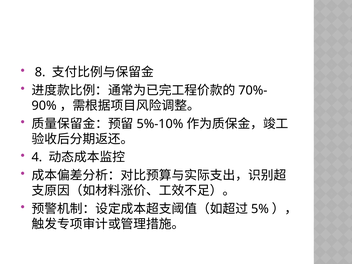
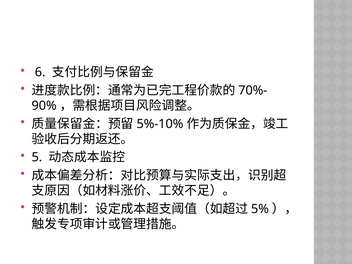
8: 8 -> 6
4: 4 -> 5
